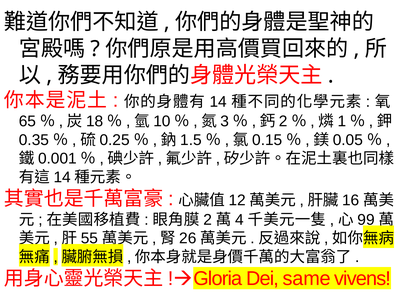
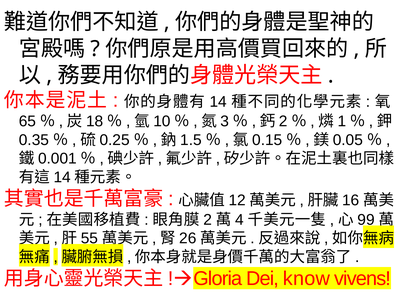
same: same -> know
